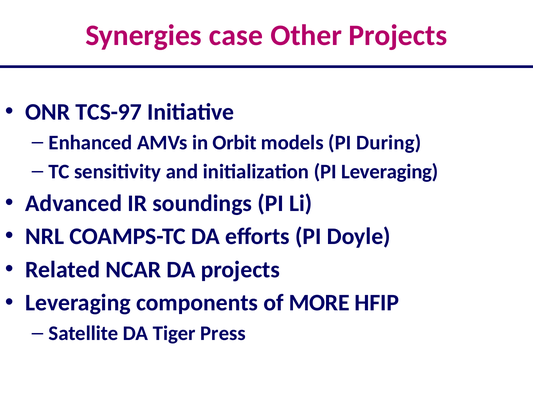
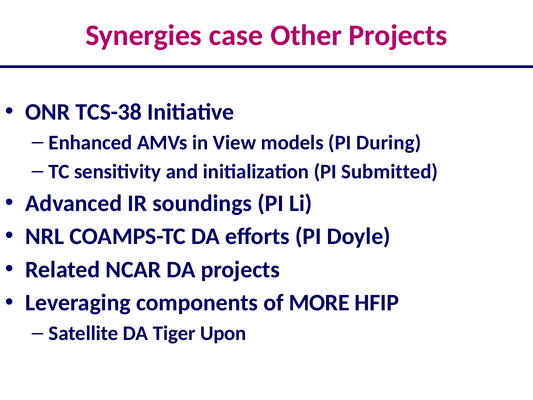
TCS-97: TCS-97 -> TCS-38
Orbit: Orbit -> View
PI Leveraging: Leveraging -> Submitted
Press: Press -> Upon
